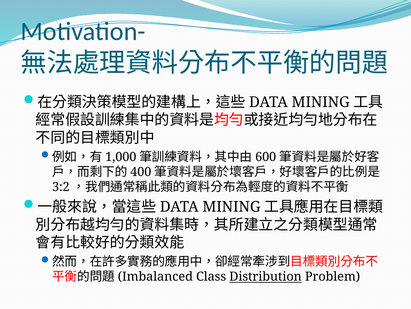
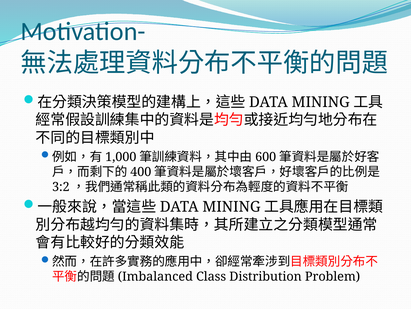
Distribution underline: present -> none
